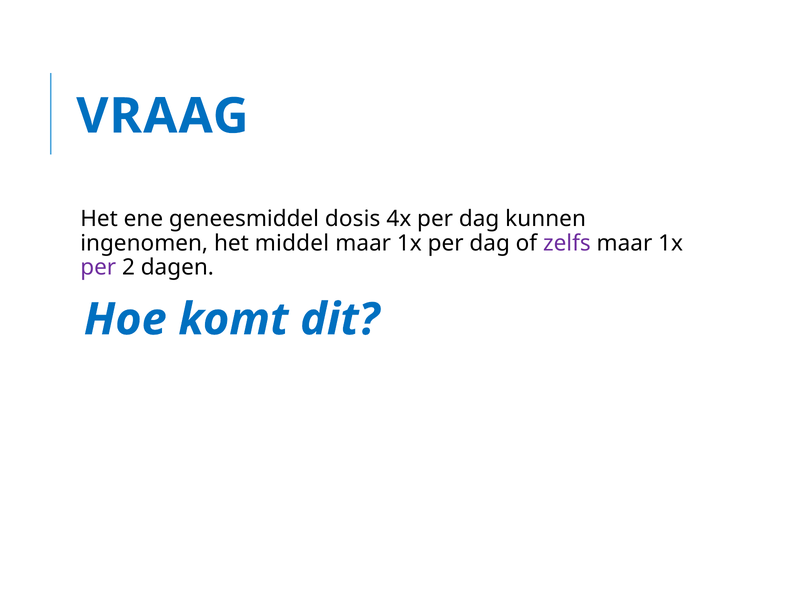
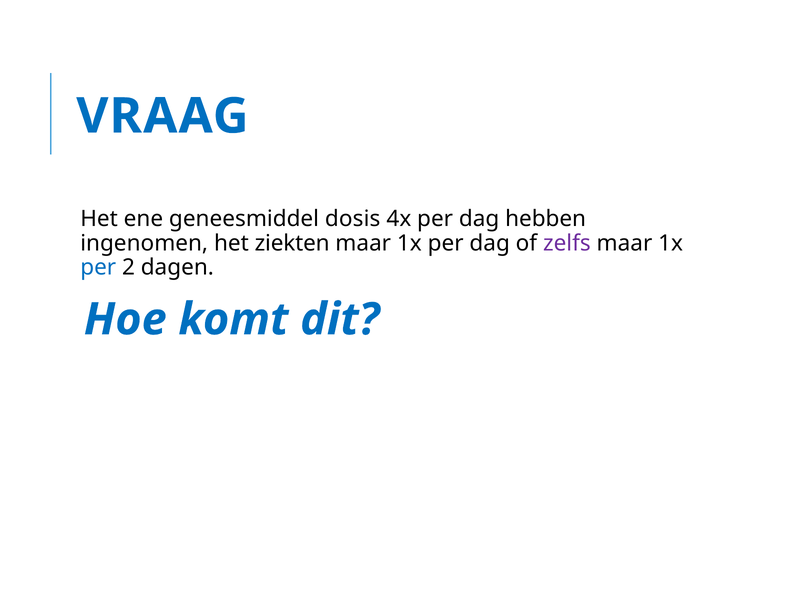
kunnen: kunnen -> hebben
middel: middel -> ziekten
per at (98, 268) colour: purple -> blue
